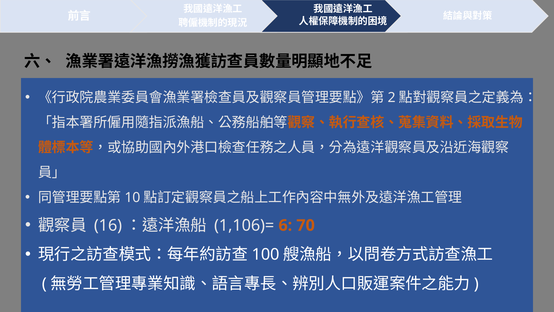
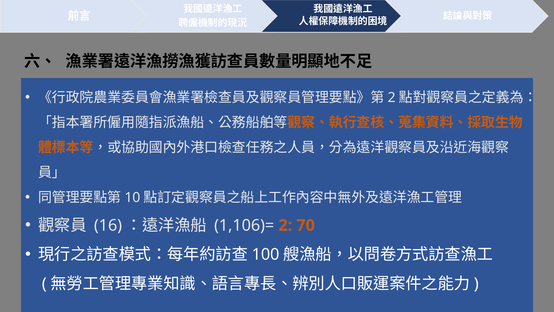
1,106)= 6: 6 -> 2
